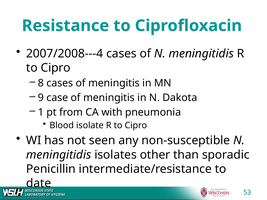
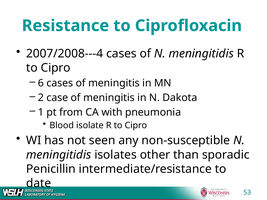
8: 8 -> 6
9: 9 -> 2
